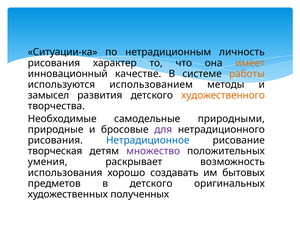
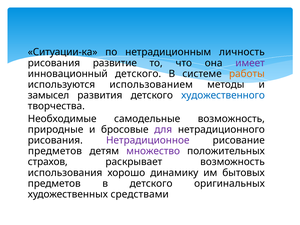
характер: характер -> развитие
имеет colour: orange -> purple
инновационный качестве: качестве -> детского
художественного colour: orange -> blue
самодельные природными: природными -> возможность
Нетрадиционное colour: blue -> purple
творческая at (55, 151): творческая -> предметов
умения: умения -> страхов
создавать: создавать -> динамику
полученных: полученных -> средствами
